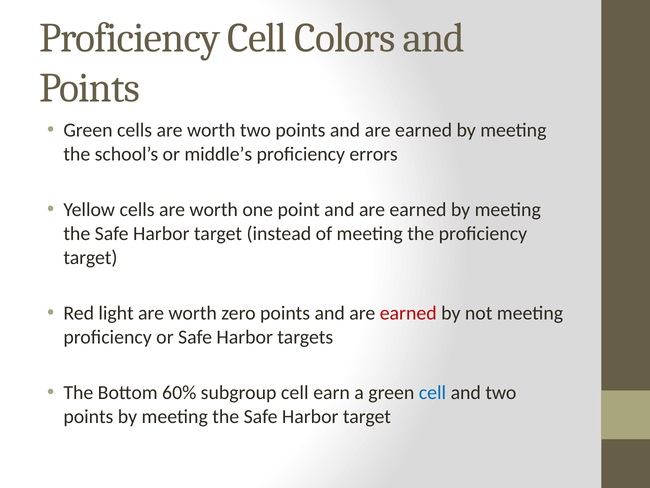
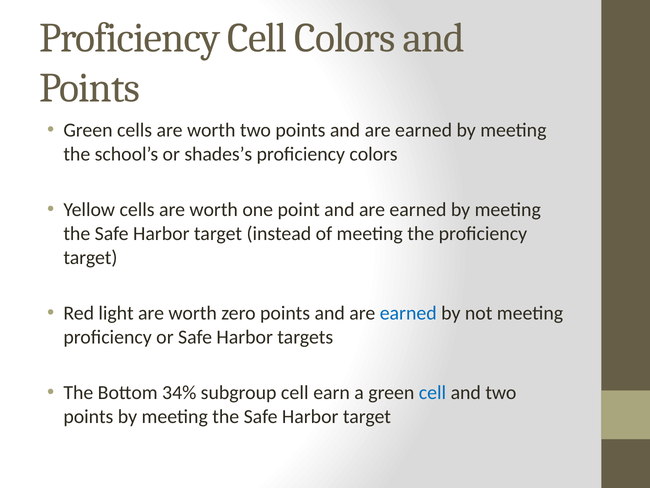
middle’s: middle’s -> shades’s
proficiency errors: errors -> colors
earned at (408, 313) colour: red -> blue
60%: 60% -> 34%
